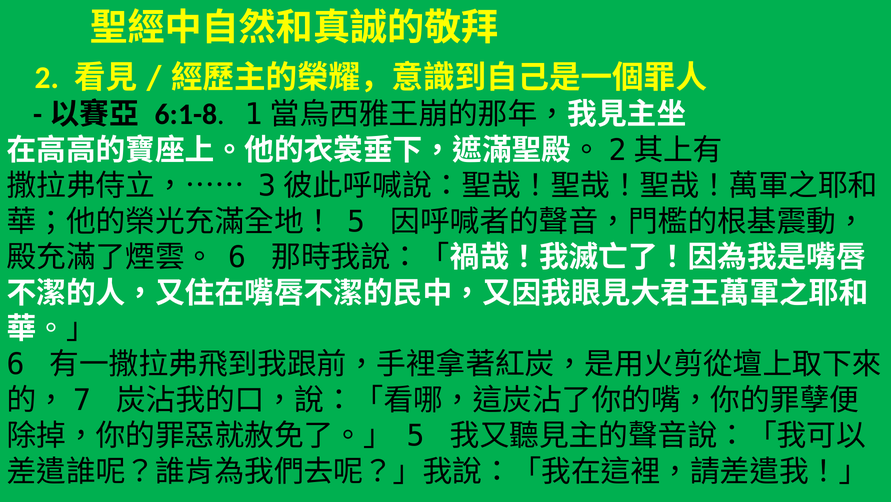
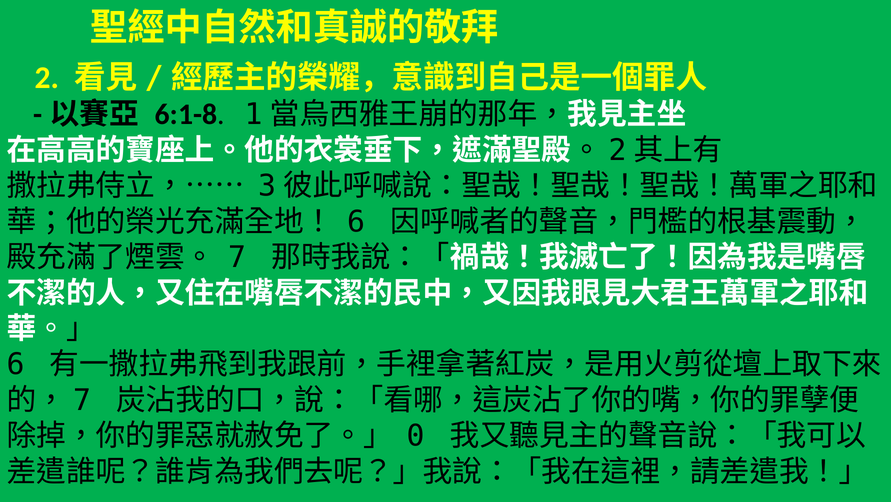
5 at (356, 221): 5 -> 6
6 at (237, 257): 6 -> 7
5 at (416, 435): 5 -> 0
